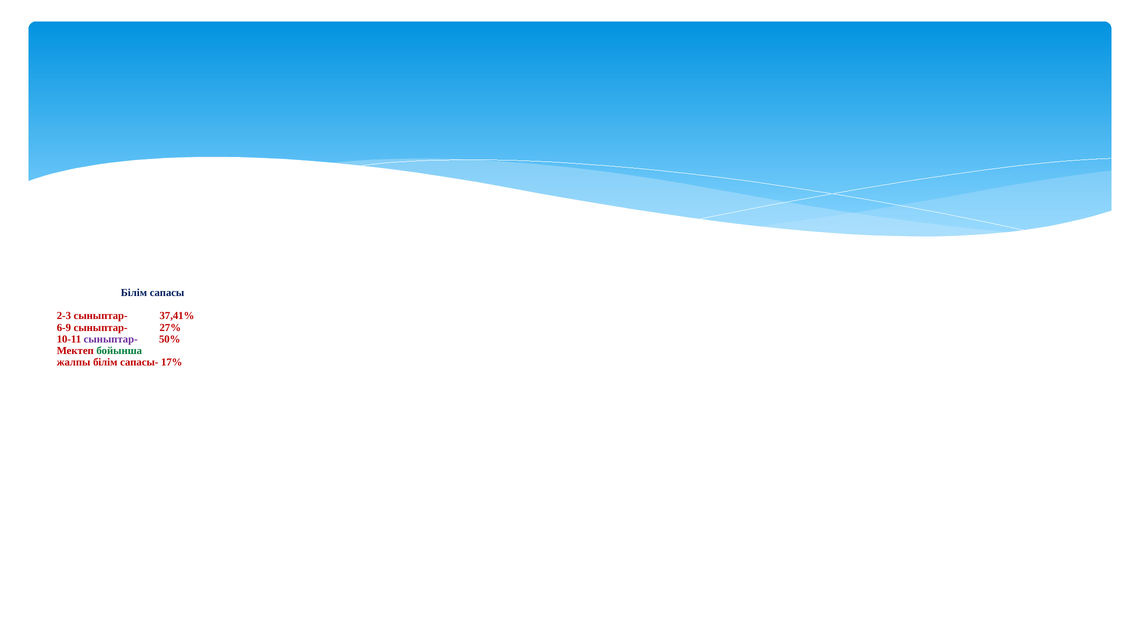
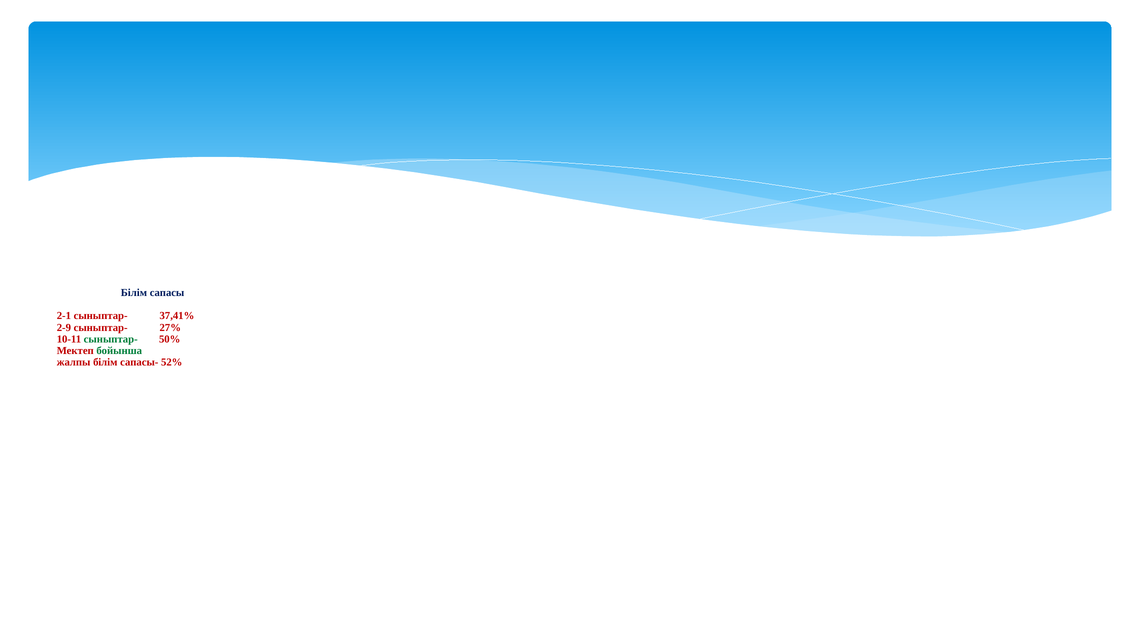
2-3: 2-3 -> 2-1
6-9: 6-9 -> 2-9
сыныптар- at (111, 339) colour: purple -> green
17%: 17% -> 52%
